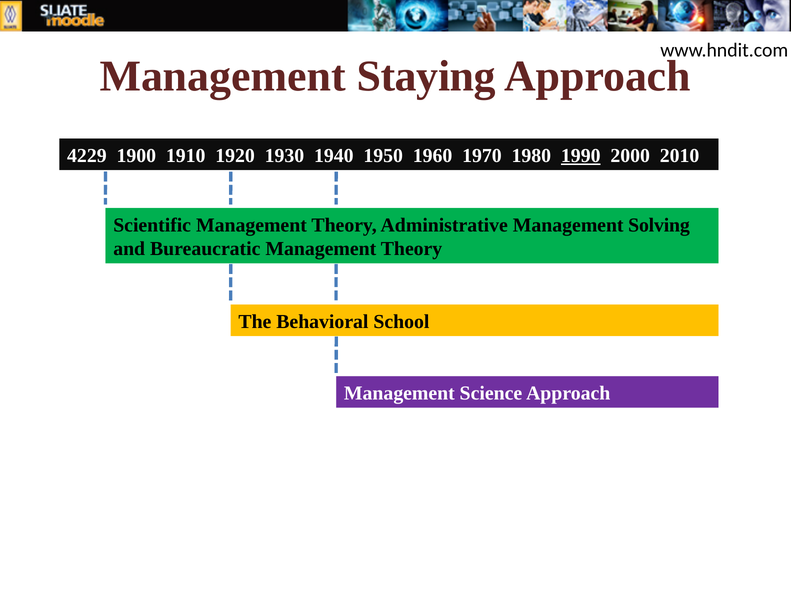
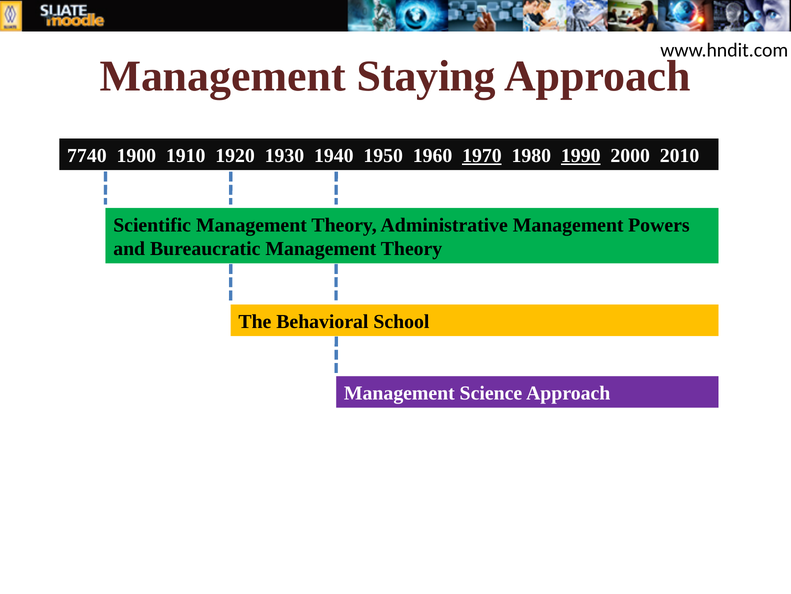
4229: 4229 -> 7740
1970 underline: none -> present
Solving: Solving -> Powers
